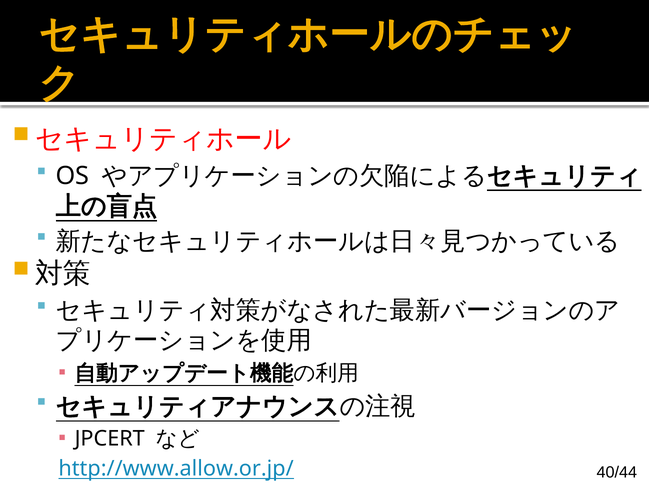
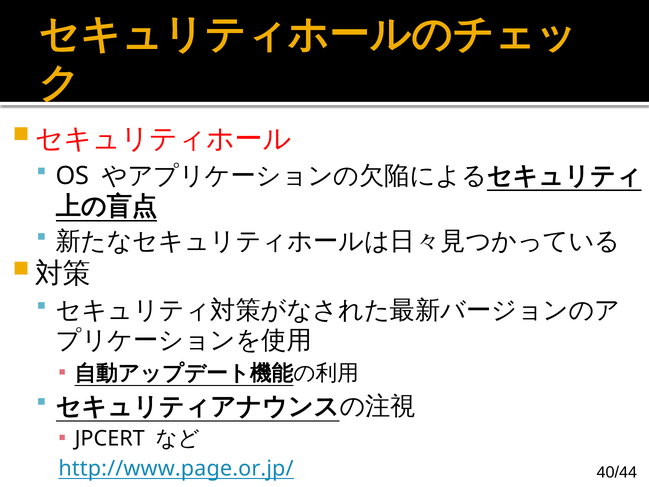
http://www.allow.or.jp/: http://www.allow.or.jp/ -> http://www.page.or.jp/
